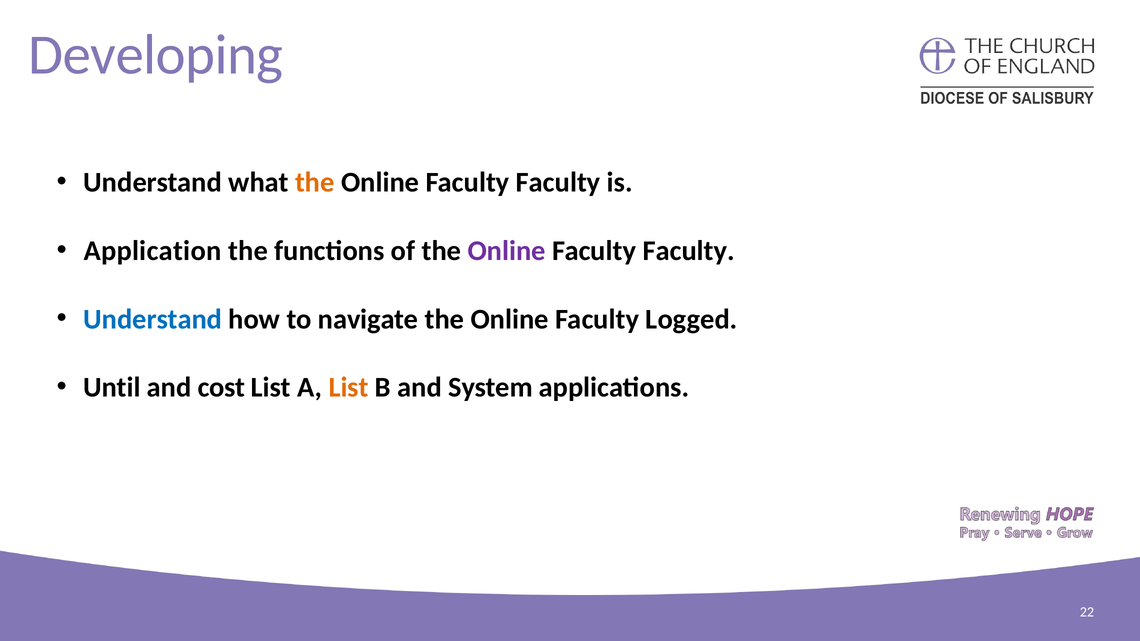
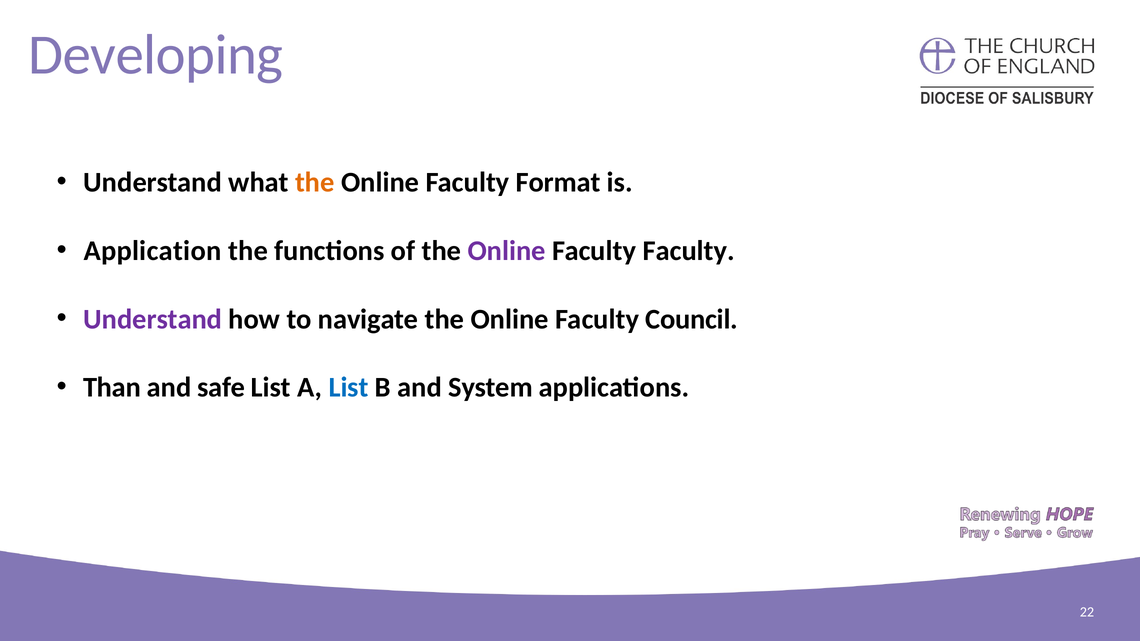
Faculty at (558, 182): Faculty -> Format
Understand at (153, 319) colour: blue -> purple
Logged: Logged -> Council
Until: Until -> Than
cost: cost -> safe
List at (349, 388) colour: orange -> blue
